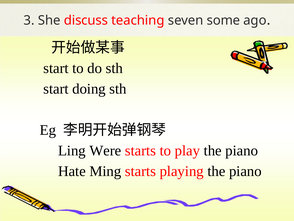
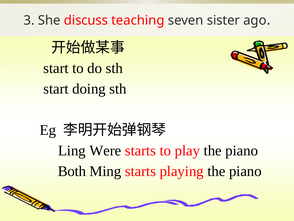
some: some -> sister
Hate: Hate -> Both
